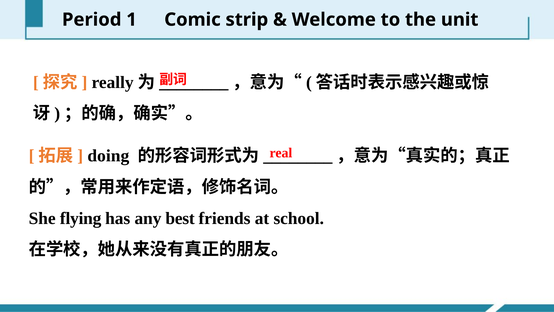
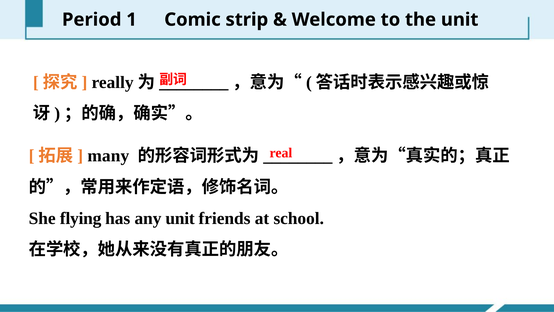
doing: doing -> many
any best: best -> unit
